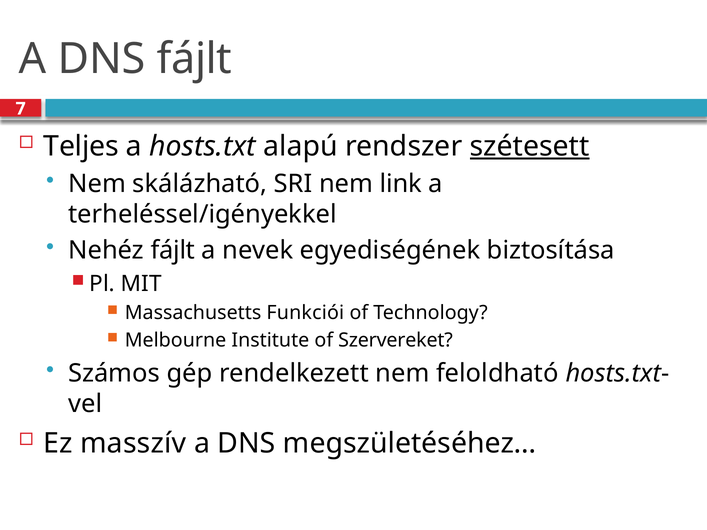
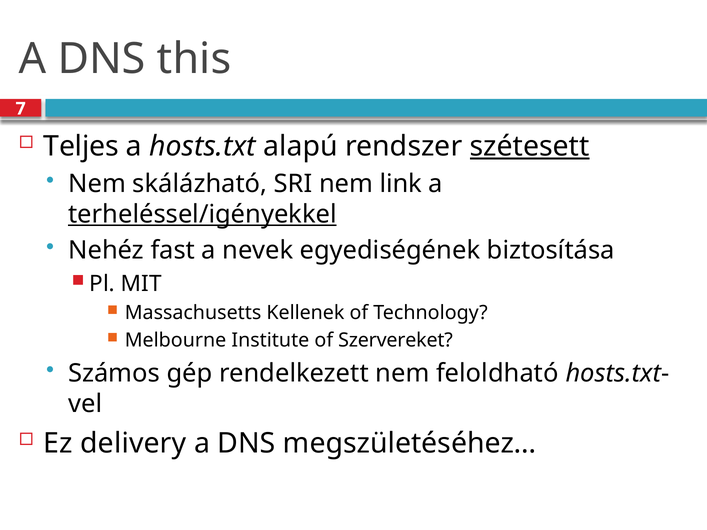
DNS fájlt: fájlt -> this
terheléssel/igényekkel underline: none -> present
Nehéz fájlt: fájlt -> fast
Funkciói: Funkciói -> Kellenek
masszív: masszív -> delivery
